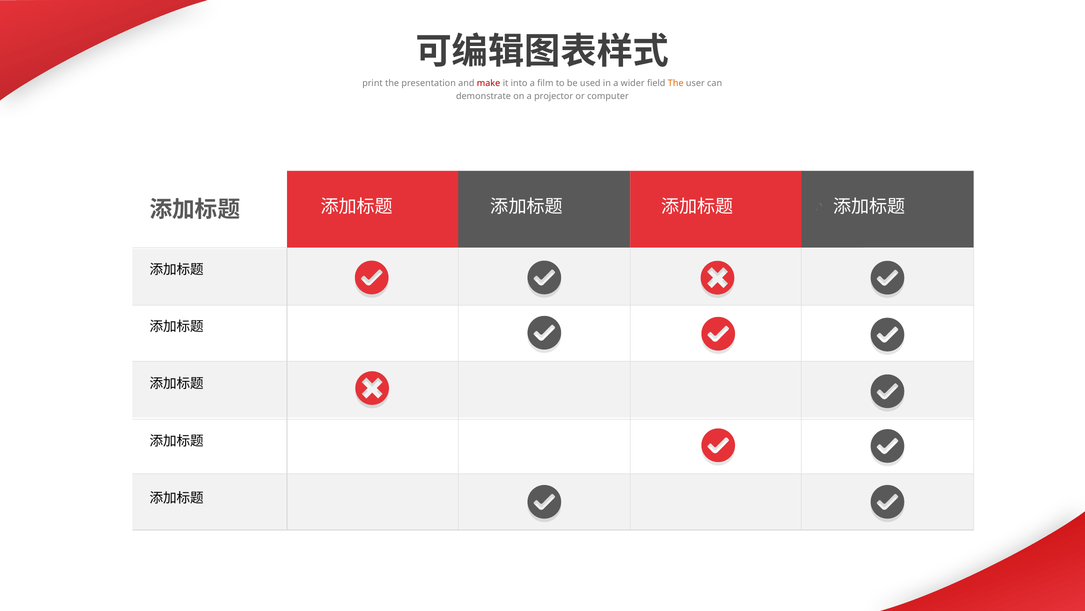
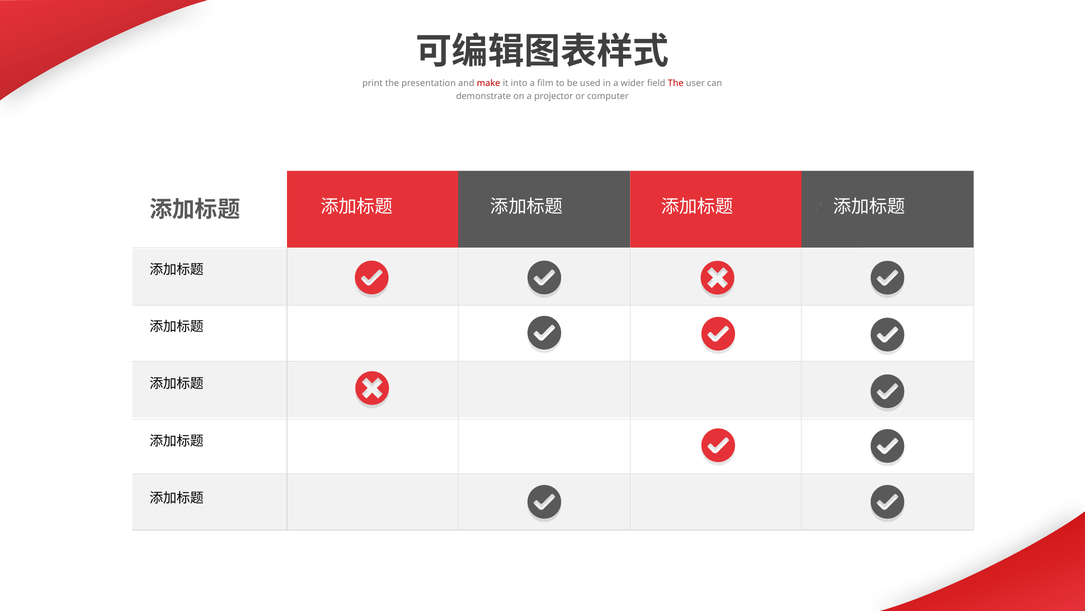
The at (676, 83) colour: orange -> red
